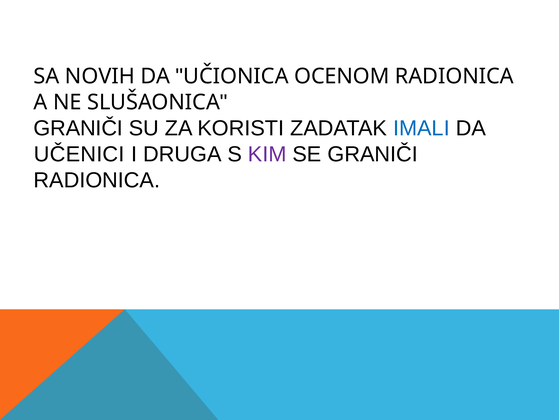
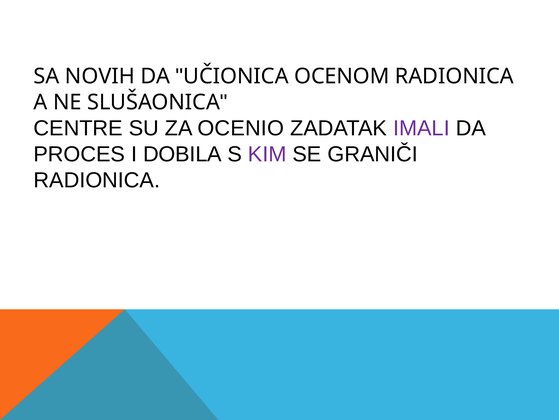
GRANIČI at (78, 128): GRANIČI -> CENTRE
KORISTI: KORISTI -> OCENIO
IMALI colour: blue -> purple
UČENICI: UČENICI -> PROCES
DRUGA: DRUGA -> DOBILA
